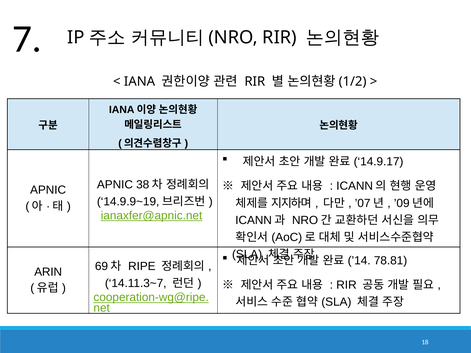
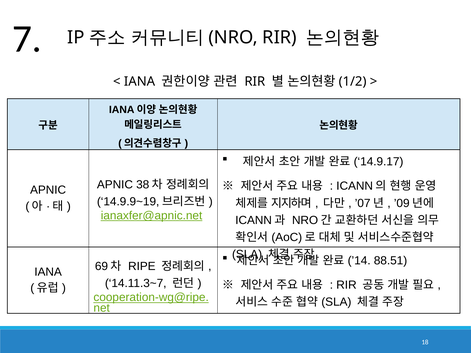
78.81: 78.81 -> 88.51
ARIN at (48, 272): ARIN -> IANA
